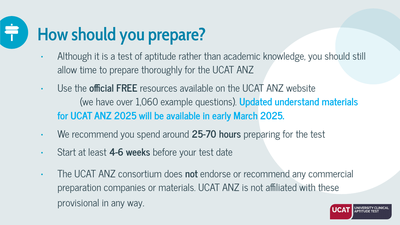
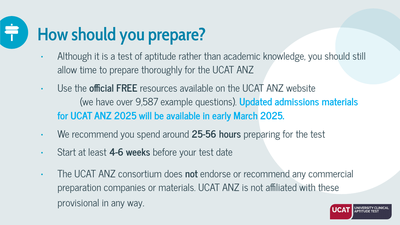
1,060: 1,060 -> 9,587
understand: understand -> admissions
25-70: 25-70 -> 25-56
